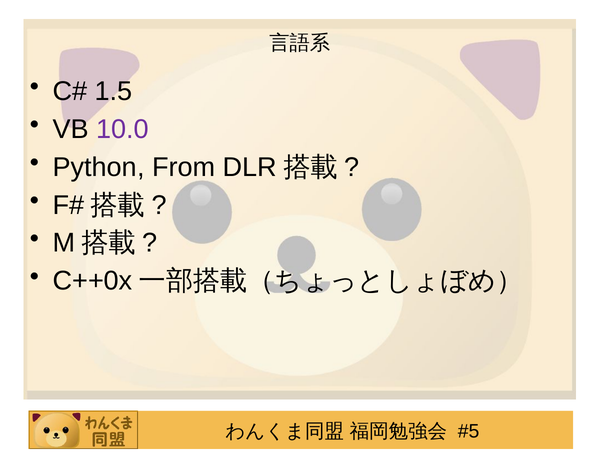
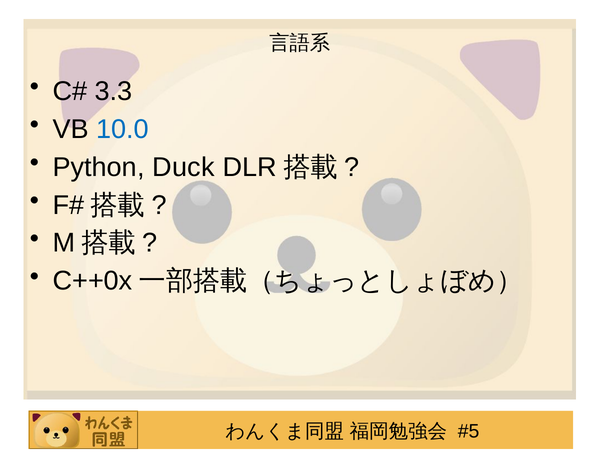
1.5: 1.5 -> 3.3
10.0 colour: purple -> blue
From: From -> Duck
